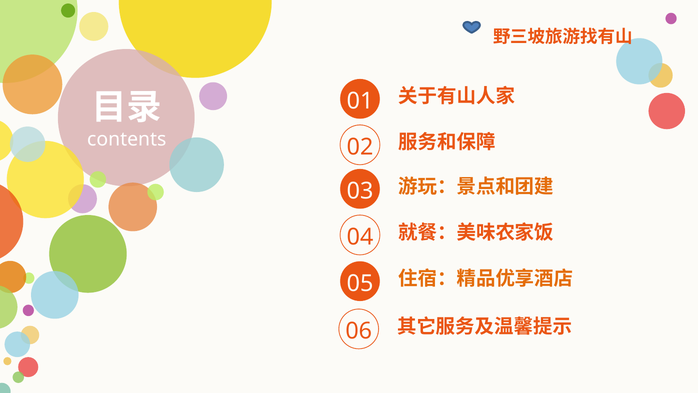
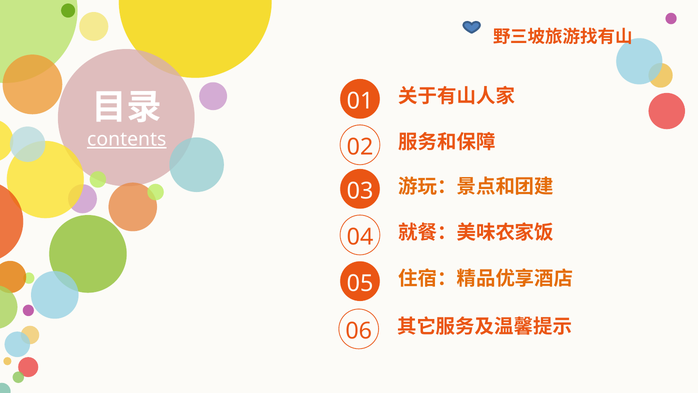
contents underline: none -> present
